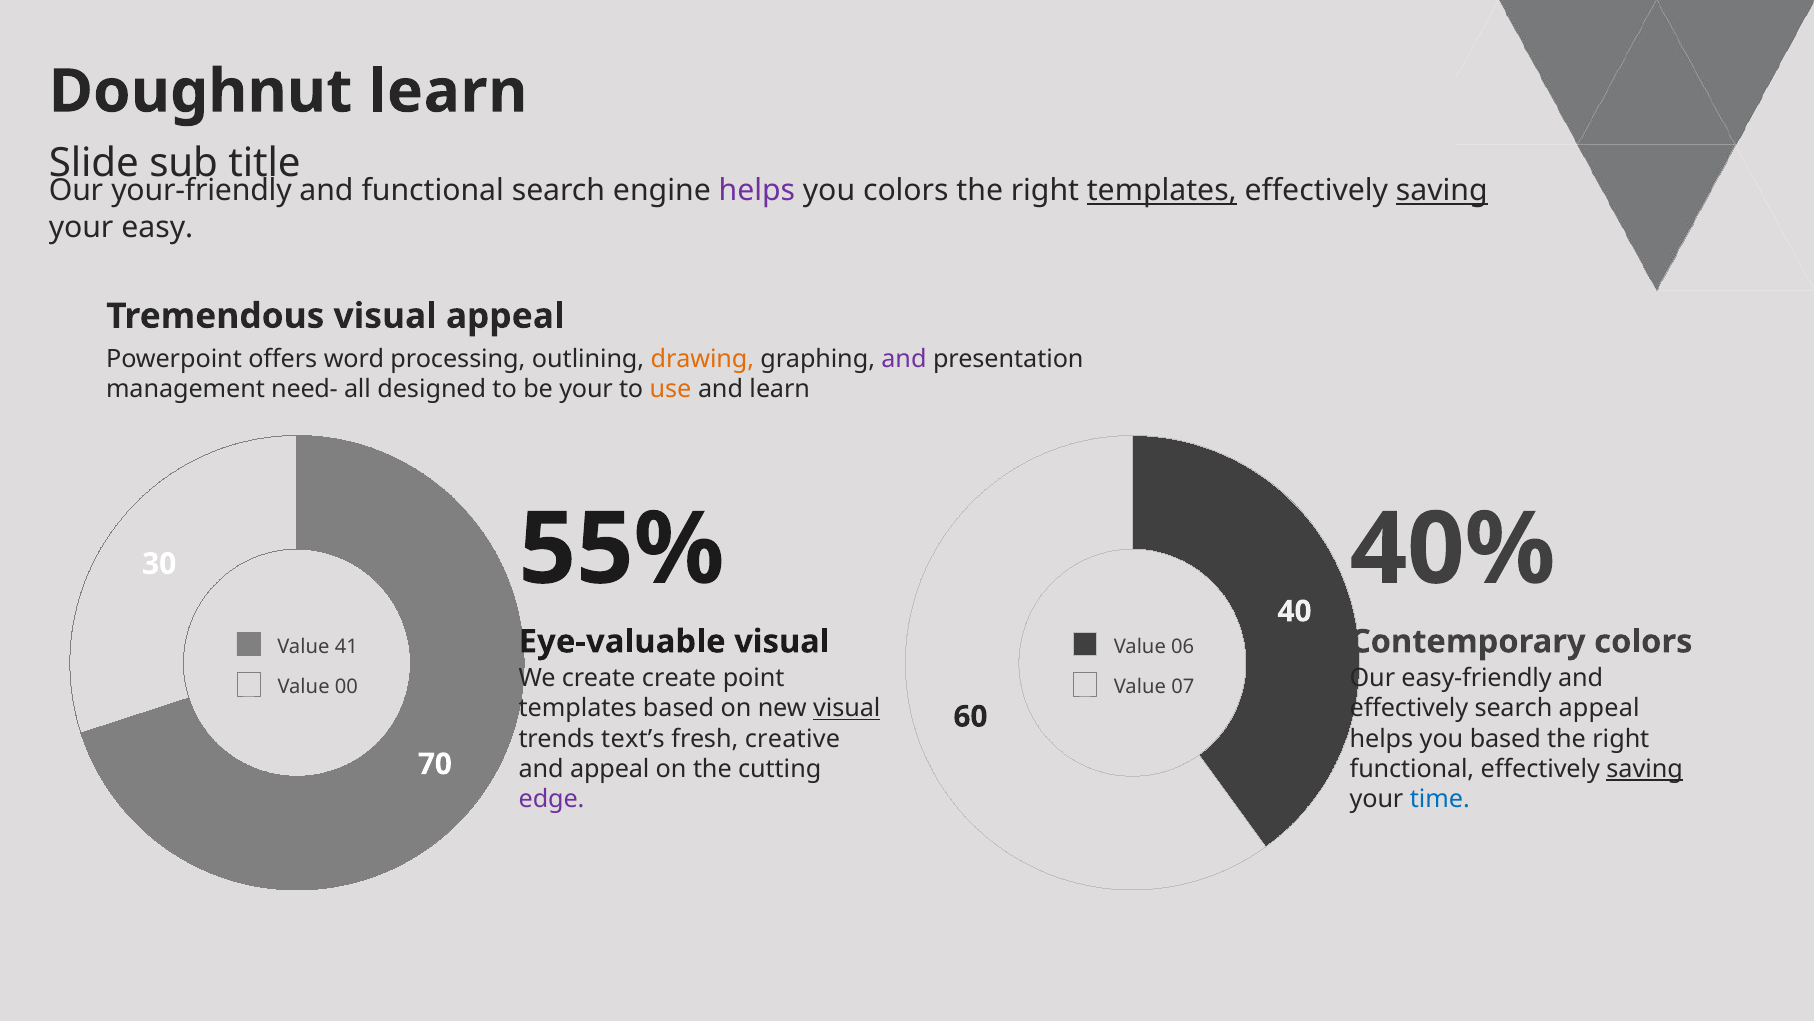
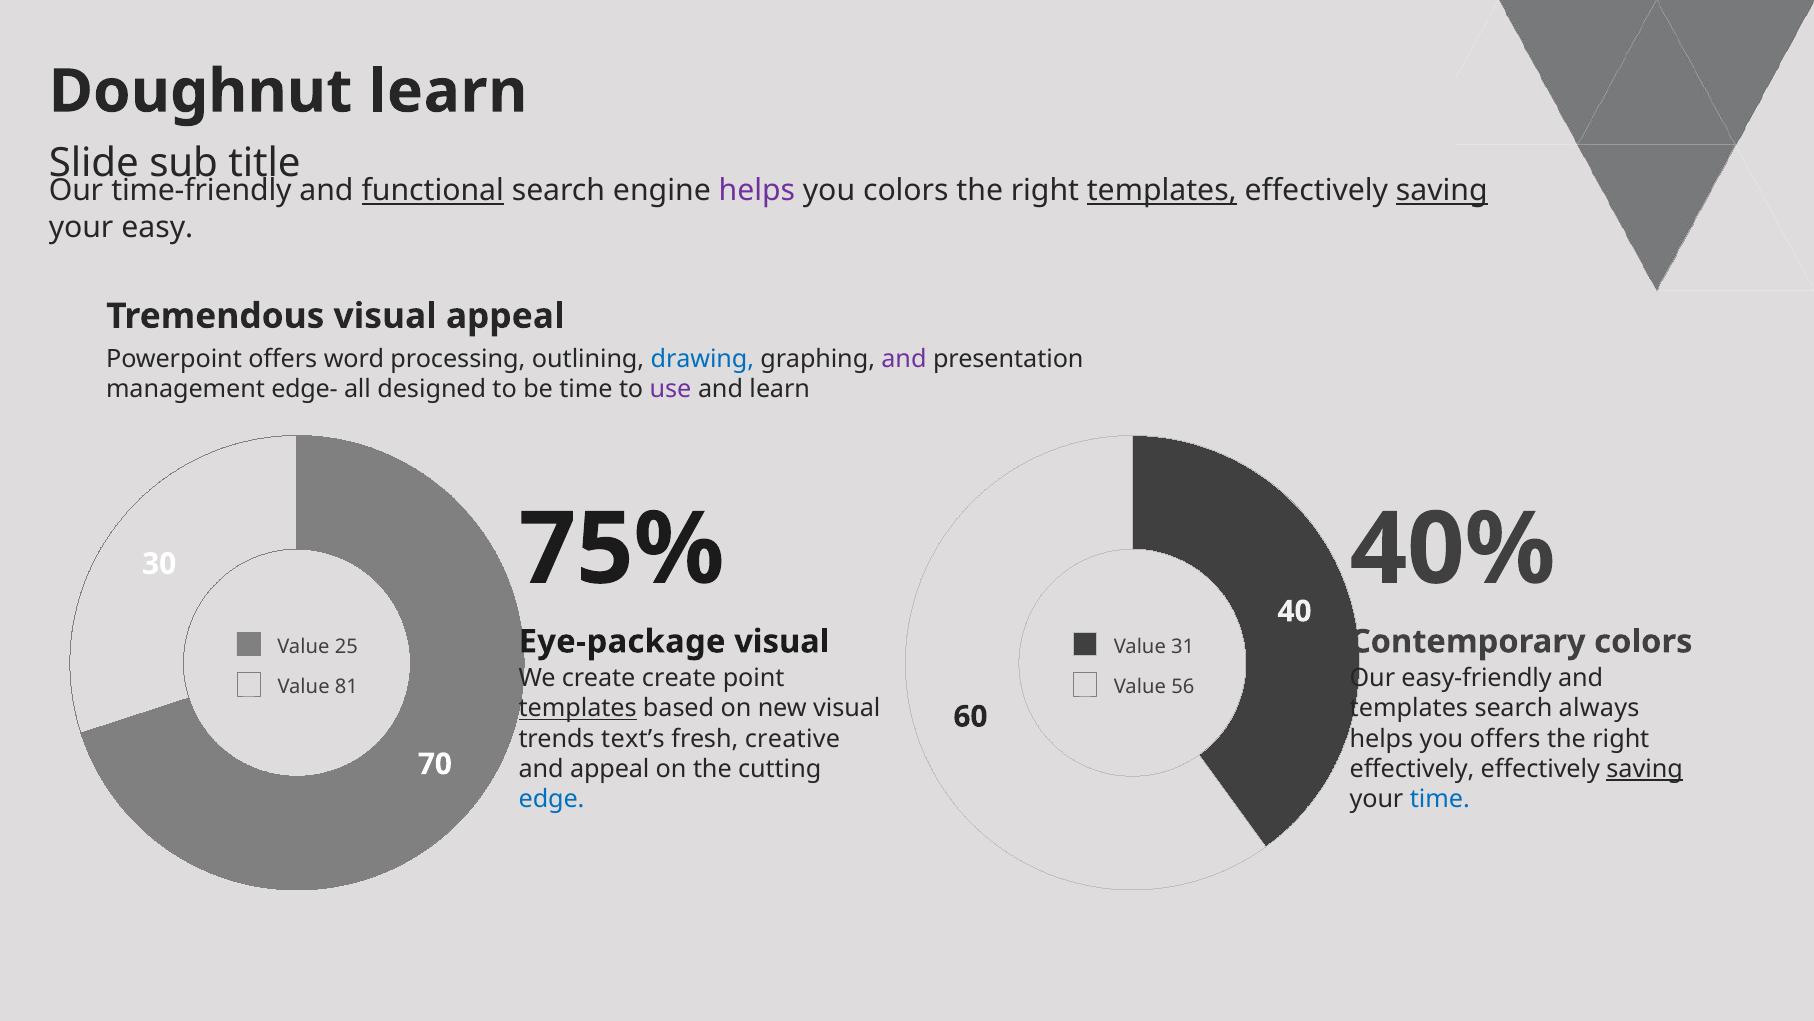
your-friendly: your-friendly -> time-friendly
functional at (433, 191) underline: none -> present
drawing colour: orange -> blue
need-: need- -> edge-
be your: your -> time
use colour: orange -> purple
55%: 55% -> 75%
Eye-valuable: Eye-valuable -> Eye-package
41: 41 -> 25
06: 06 -> 31
00: 00 -> 81
07: 07 -> 56
templates at (578, 708) underline: none -> present
visual at (847, 708) underline: present -> none
effectively at (1409, 708): effectively -> templates
search appeal: appeal -> always
you based: based -> offers
functional at (1412, 769): functional -> effectively
edge colour: purple -> blue
